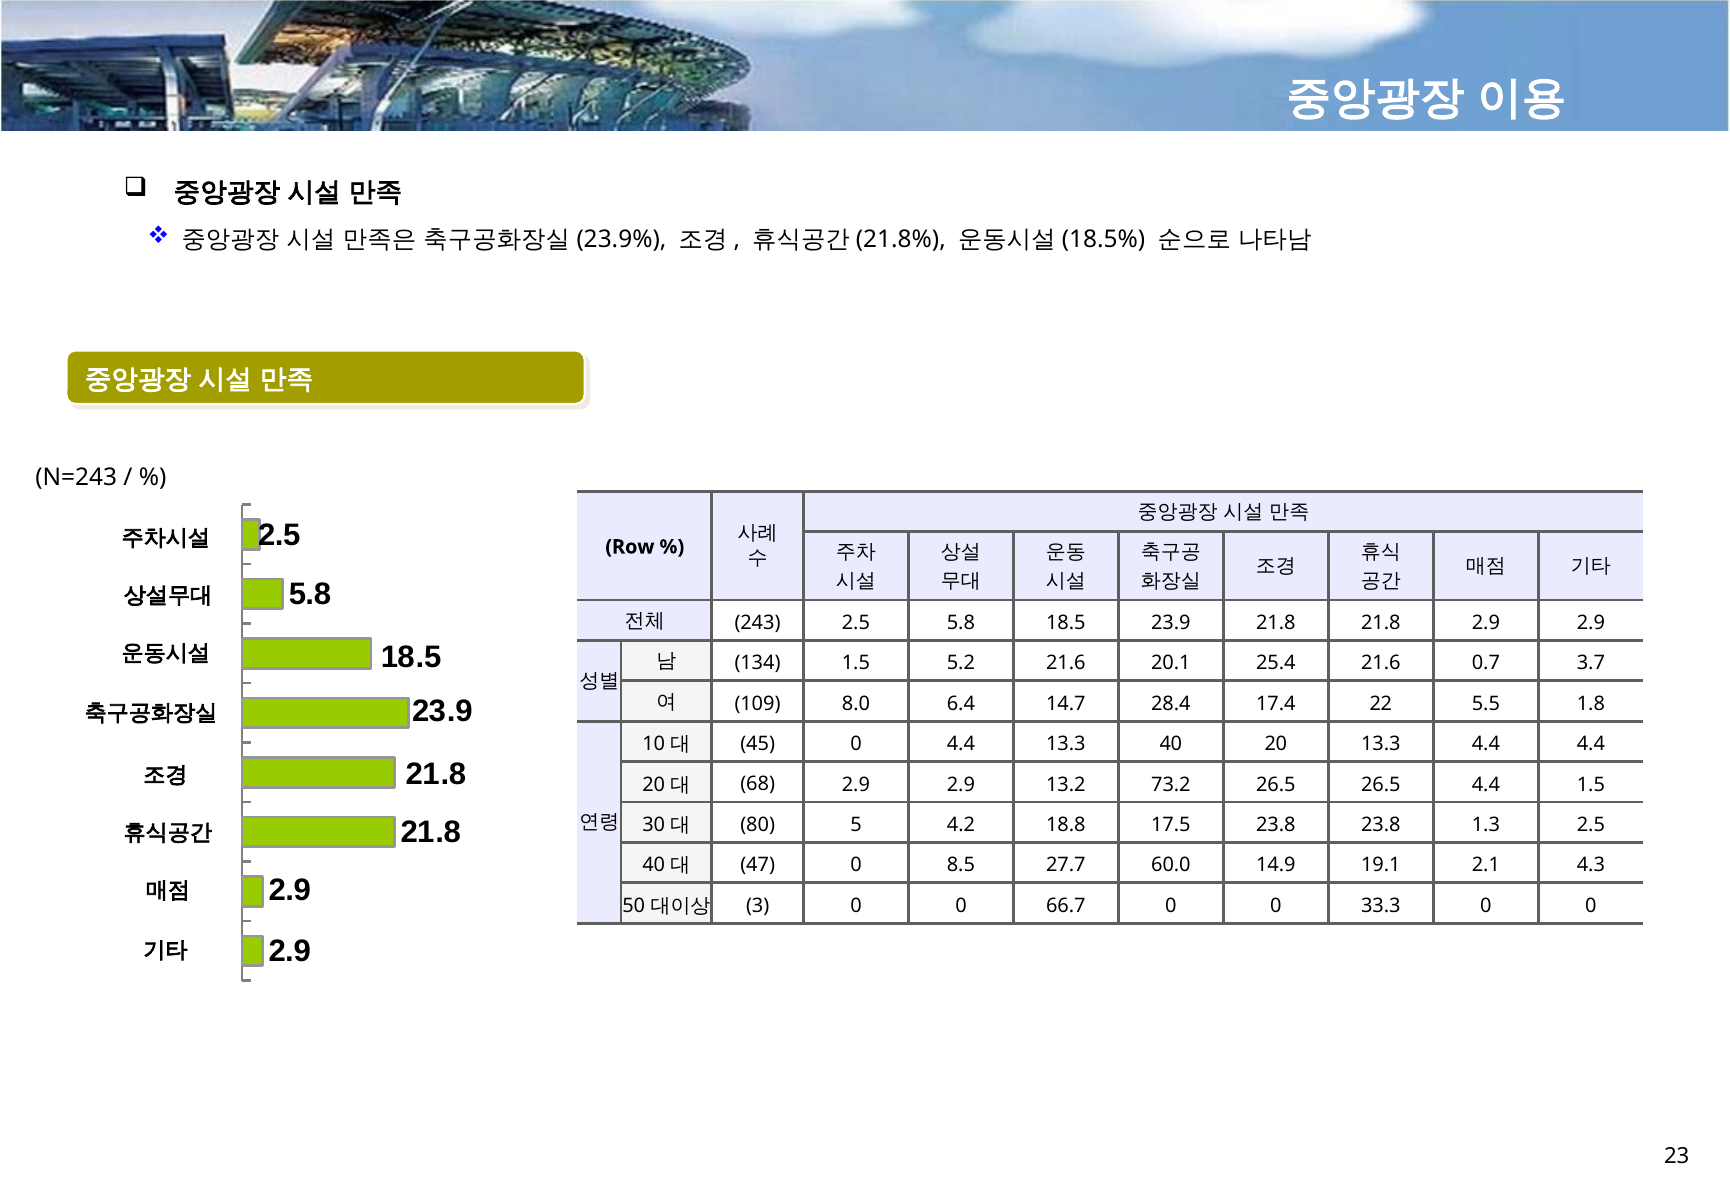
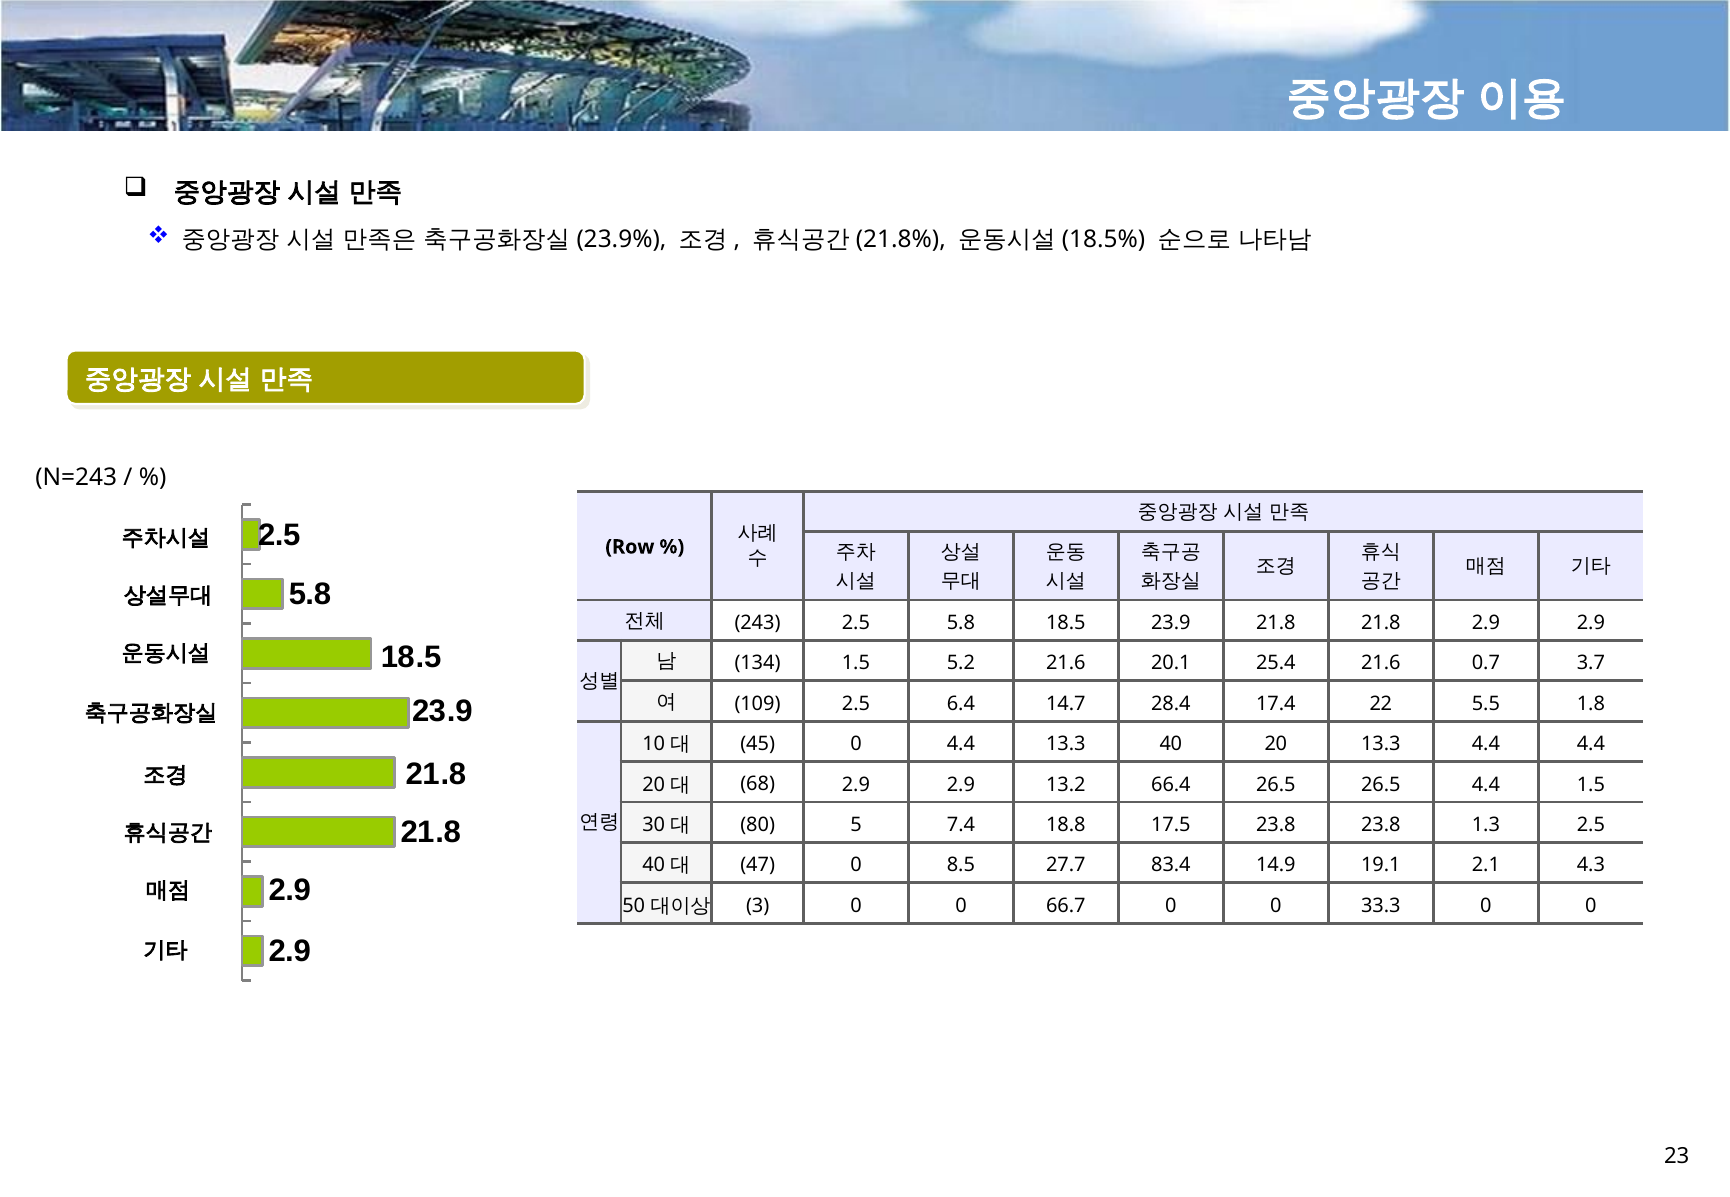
109 8.0: 8.0 -> 2.5
73.2: 73.2 -> 66.4
4.2: 4.2 -> 7.4
60.0: 60.0 -> 83.4
